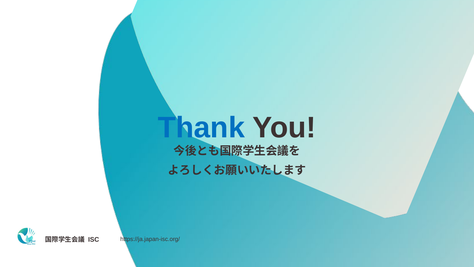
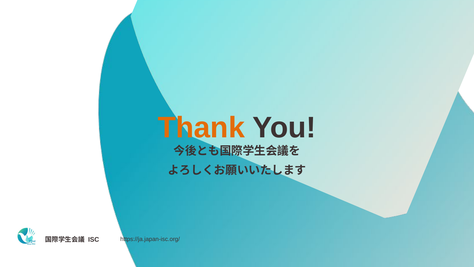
Thank colour: blue -> orange
